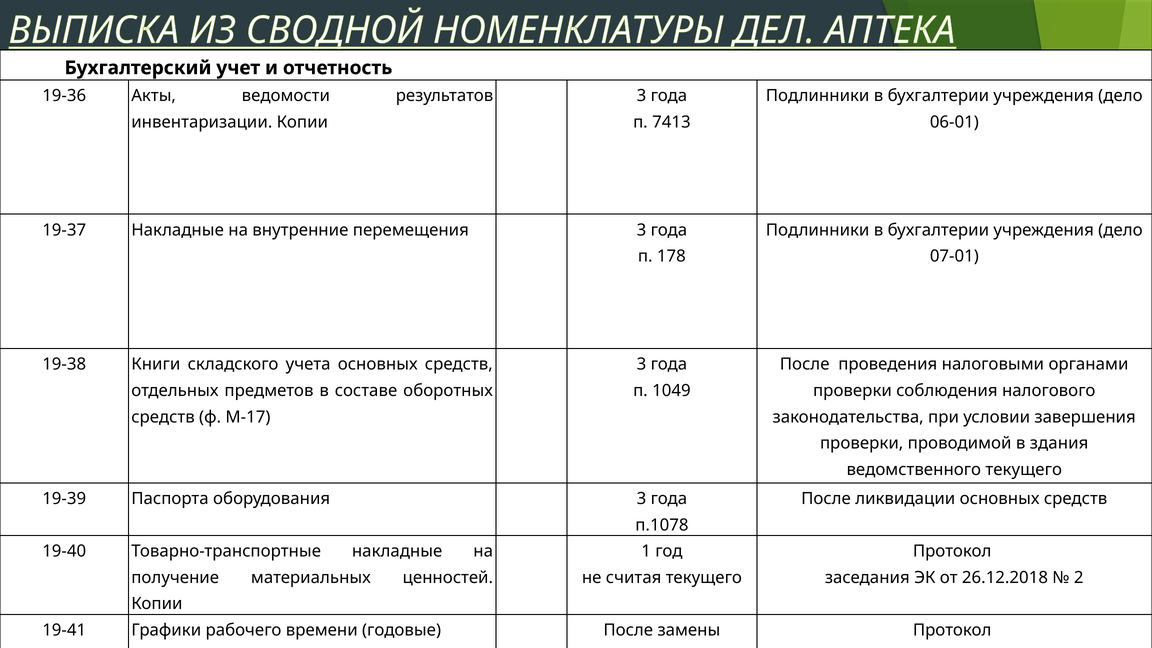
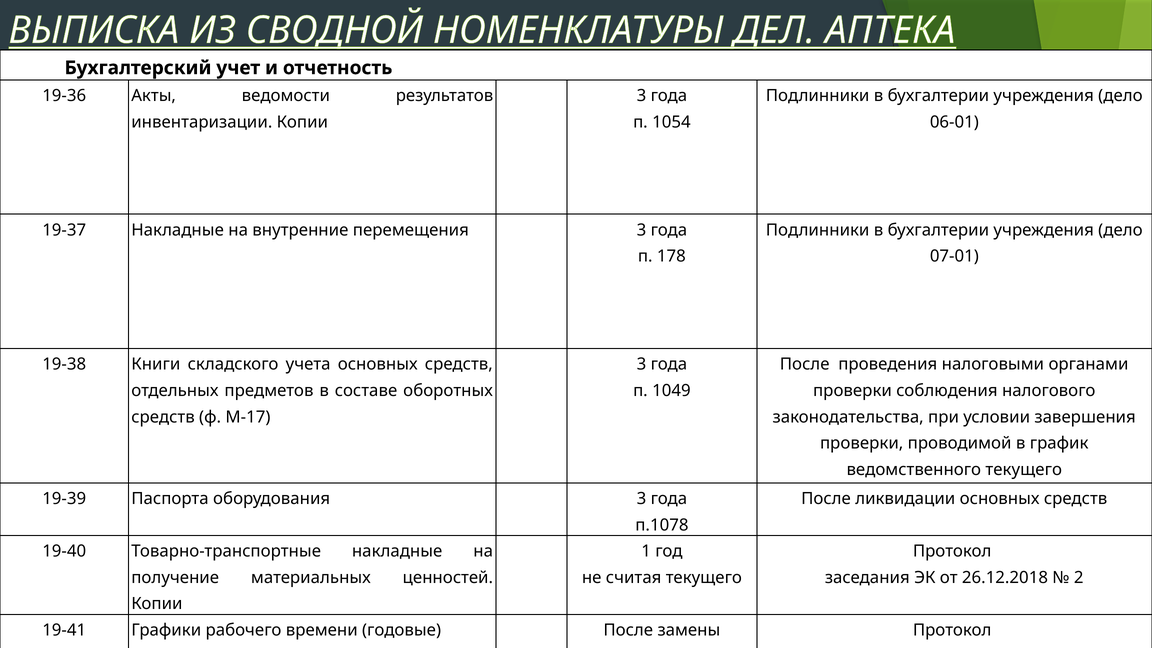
7413: 7413 -> 1054
здания: здания -> график
